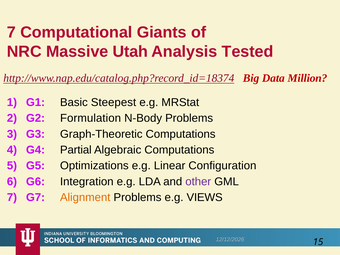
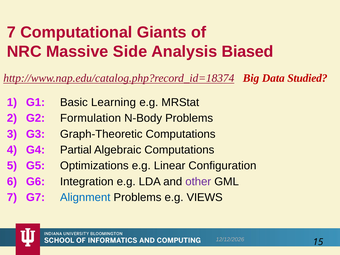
Utah: Utah -> Side
Tested: Tested -> Biased
Million: Million -> Studied
Steepest: Steepest -> Learning
Alignment colour: orange -> blue
